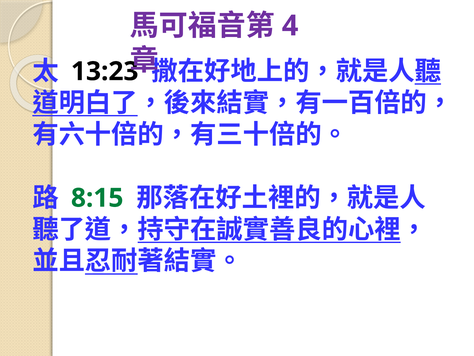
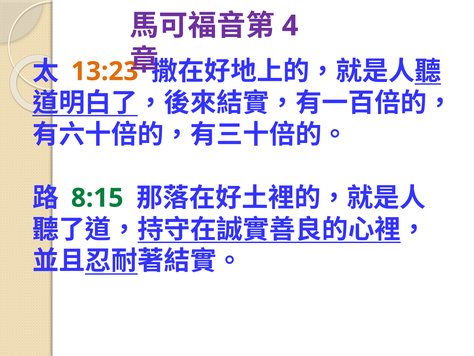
13:23 colour: black -> orange
